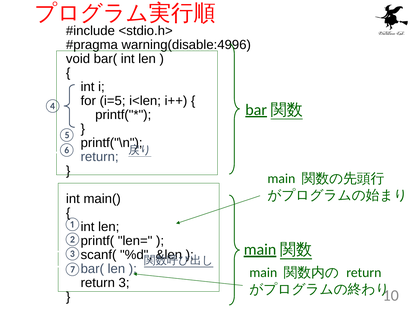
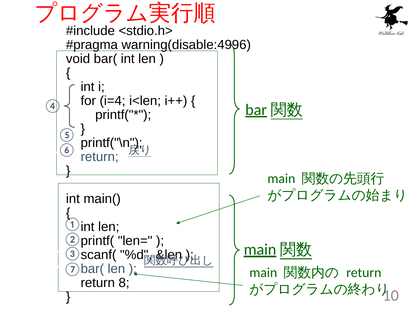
i=5: i=5 -> i=4
3: 3 -> 8
